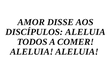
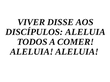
AMOR: AMOR -> VIVER
